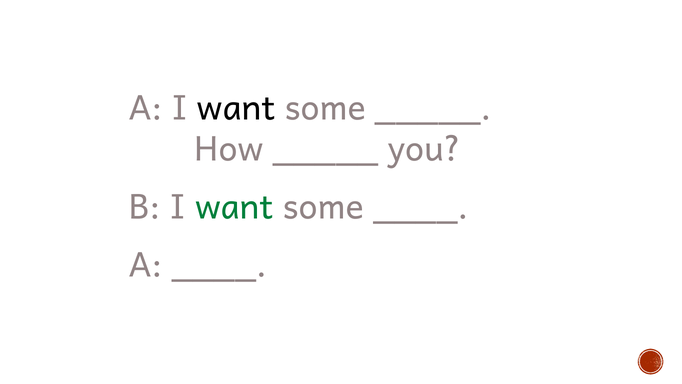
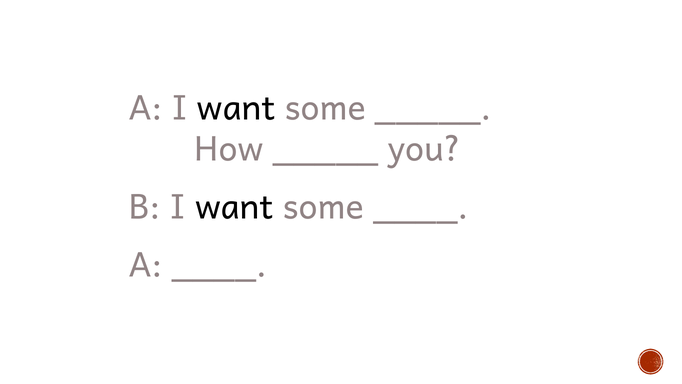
want at (234, 207) colour: green -> black
